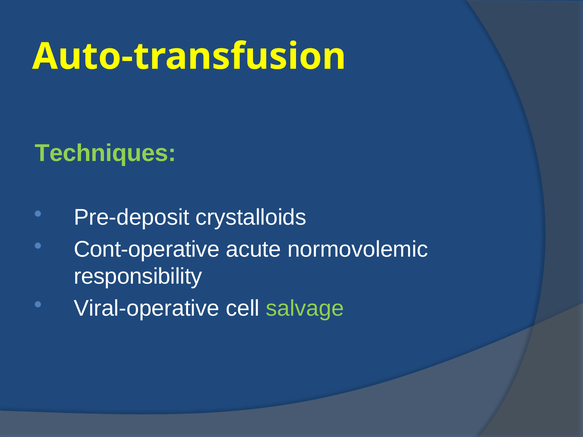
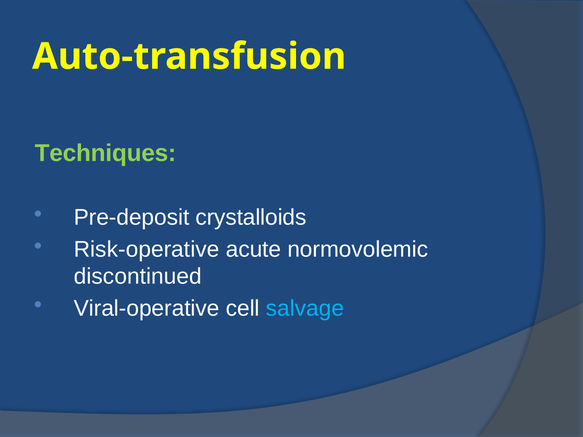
Cont-operative: Cont-operative -> Risk-operative
responsibility: responsibility -> discontinued
salvage colour: light green -> light blue
